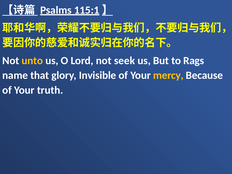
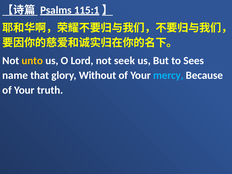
Rags: Rags -> Sees
Invisible: Invisible -> Without
mercy colour: yellow -> light blue
